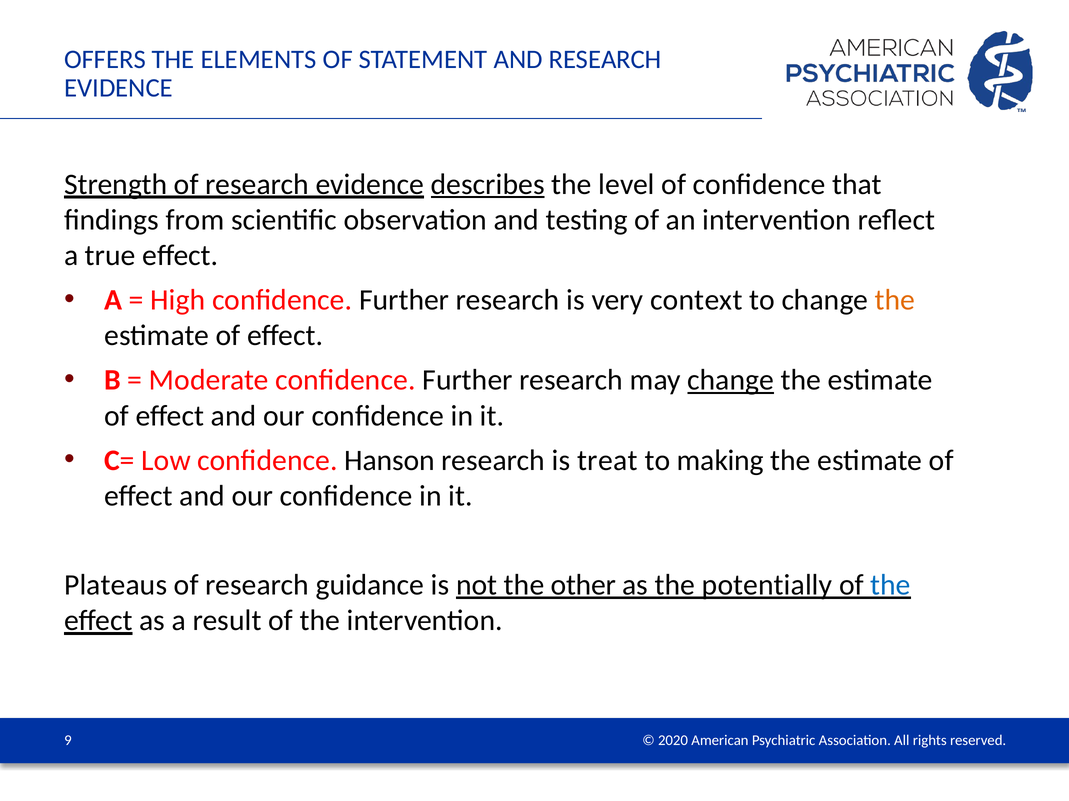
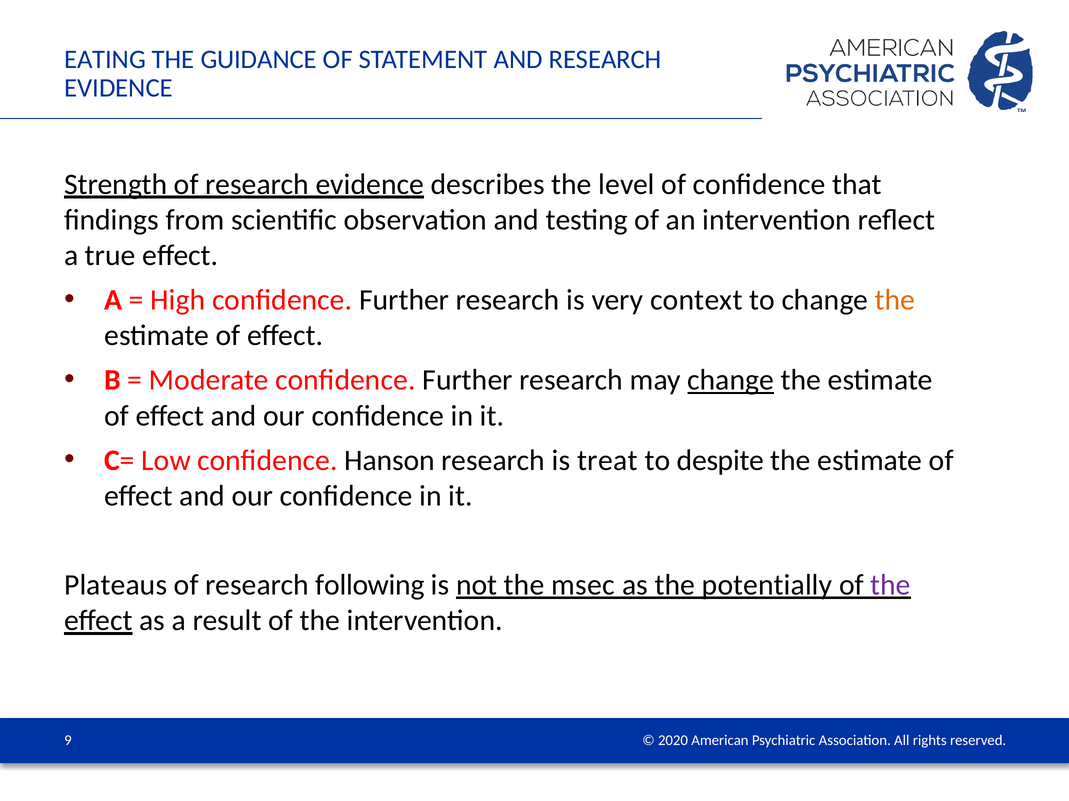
OFFERS: OFFERS -> EATING
ELEMENTS: ELEMENTS -> GUIDANCE
describes underline: present -> none
making: making -> despite
guidance: guidance -> following
other: other -> msec
the at (891, 586) colour: blue -> purple
